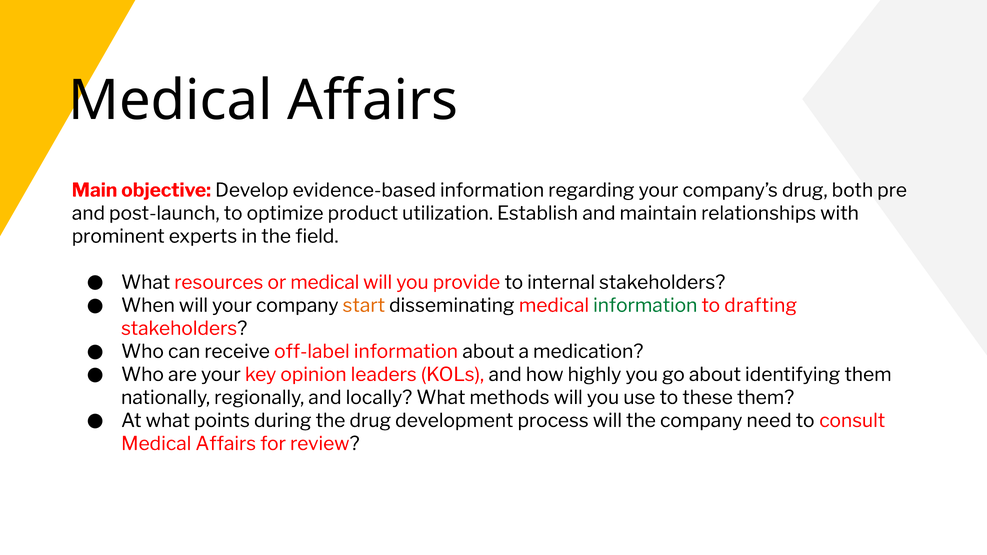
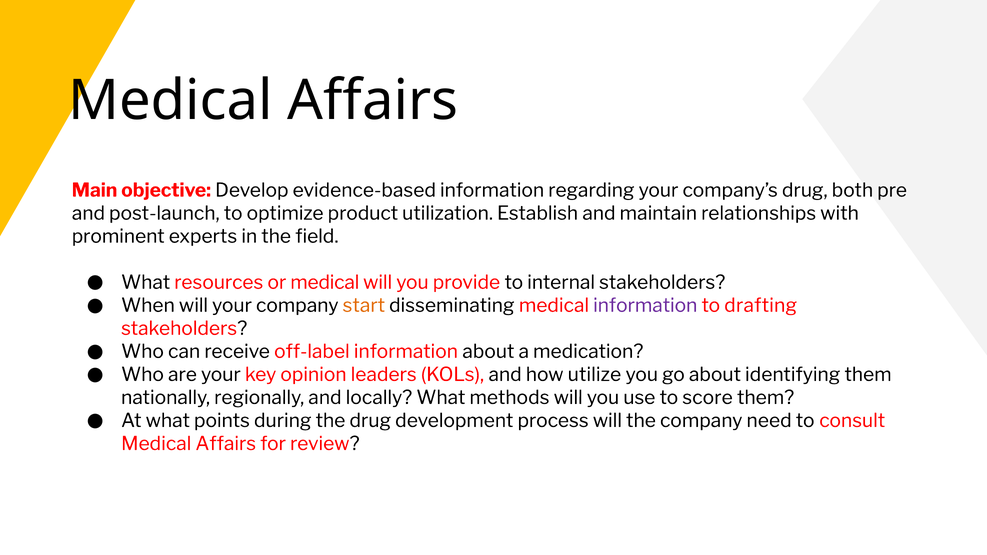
information at (645, 306) colour: green -> purple
highly: highly -> utilize
these: these -> score
